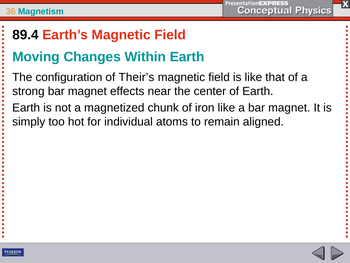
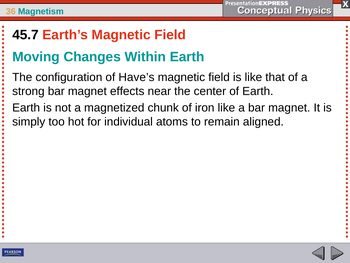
89.4: 89.4 -> 45.7
Their’s: Their’s -> Have’s
